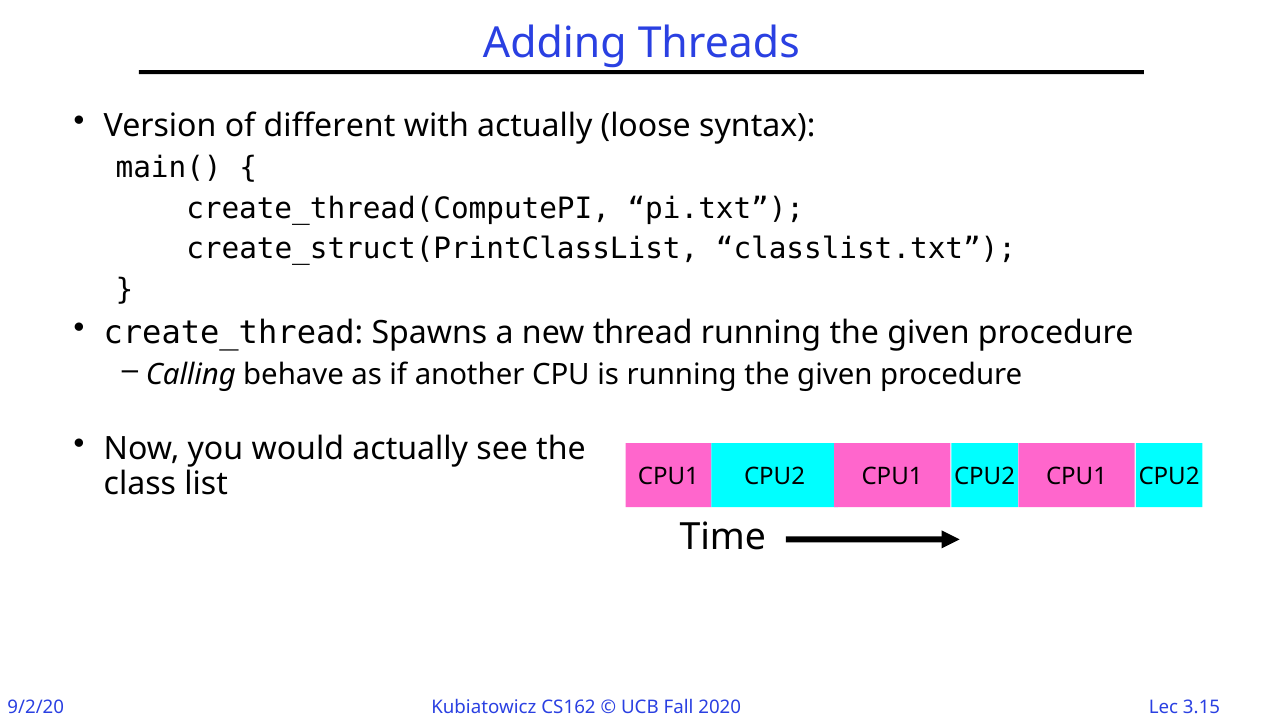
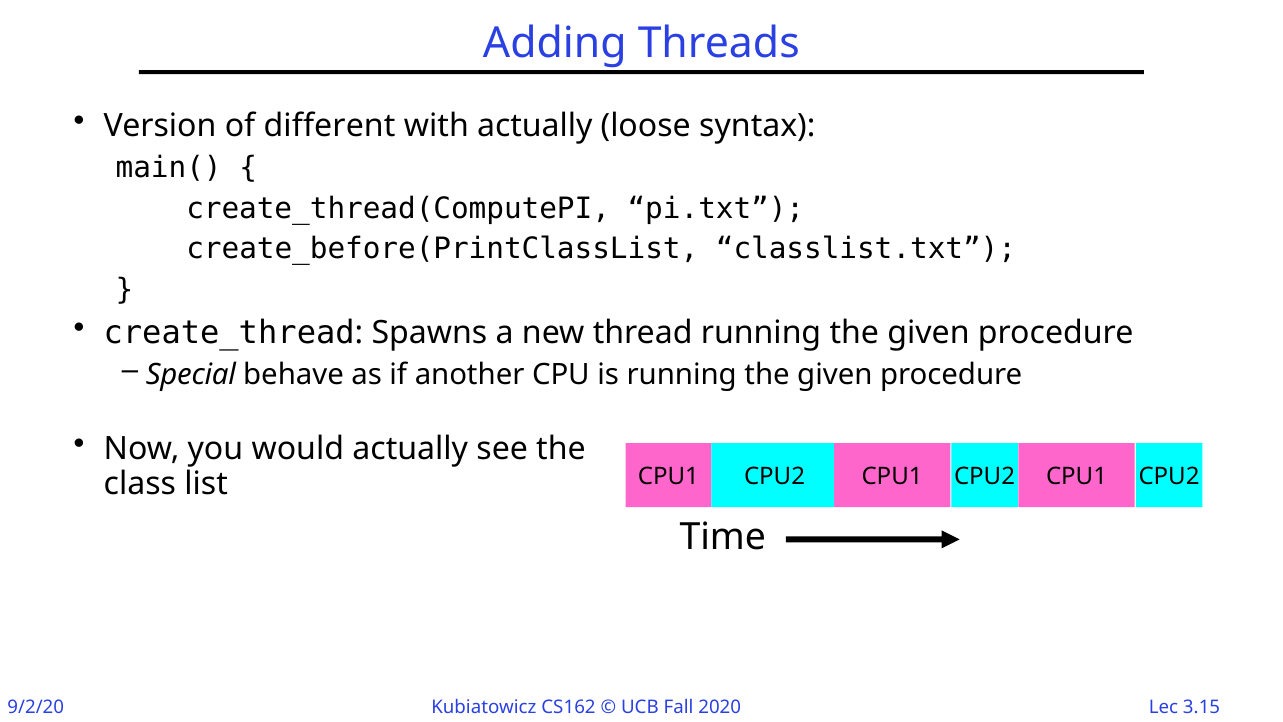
create_struct(PrintClassList: create_struct(PrintClassList -> create_before(PrintClassList
Calling: Calling -> Special
